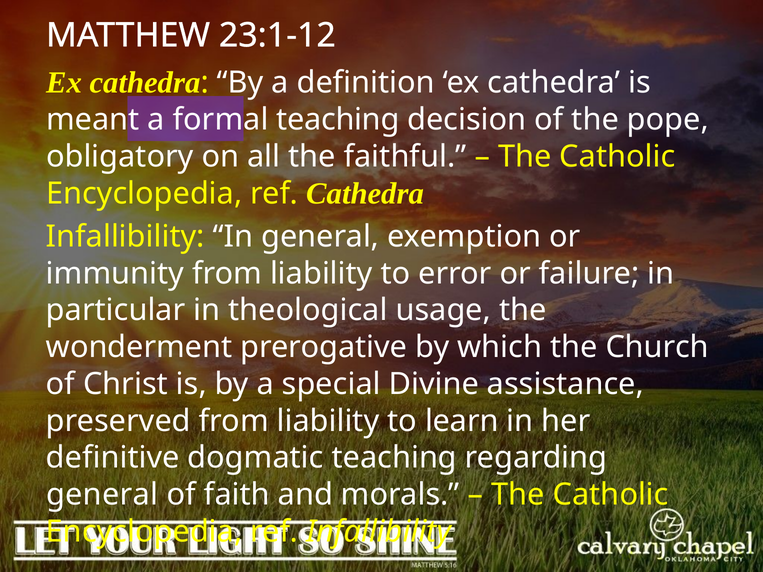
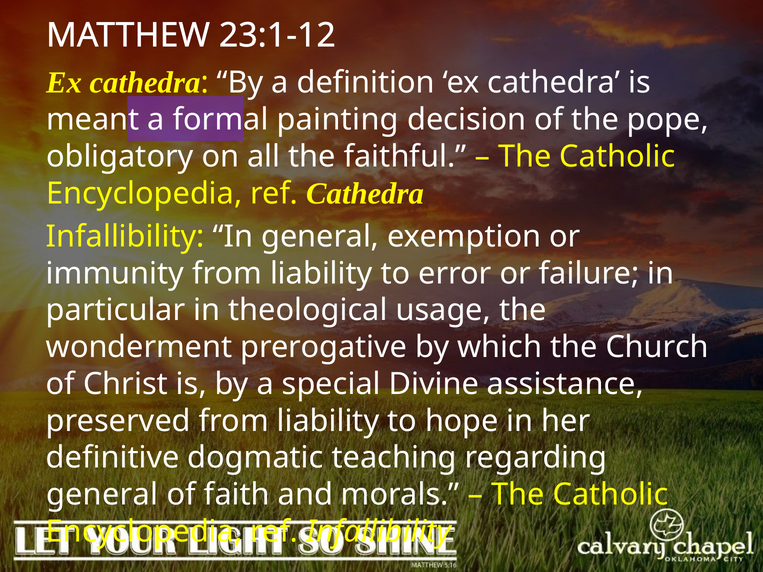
formal teaching: teaching -> painting
learn: learn -> hope
